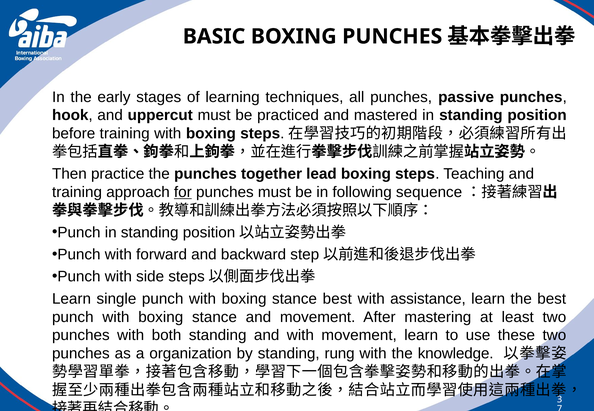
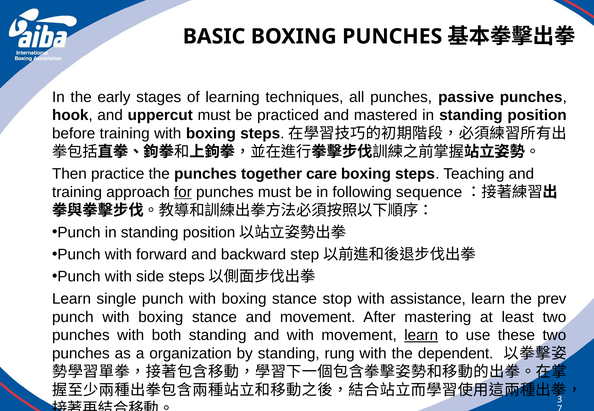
lead: lead -> care
stance best: best -> stop
the best: best -> prev
learn at (421, 335) underline: none -> present
knowledge: knowledge -> dependent
